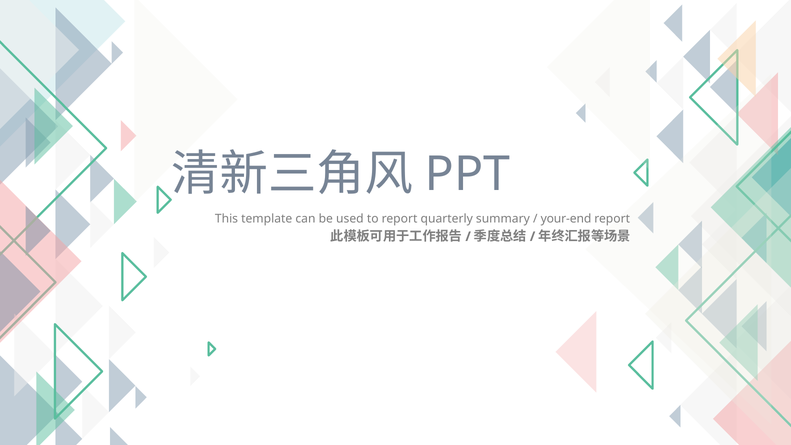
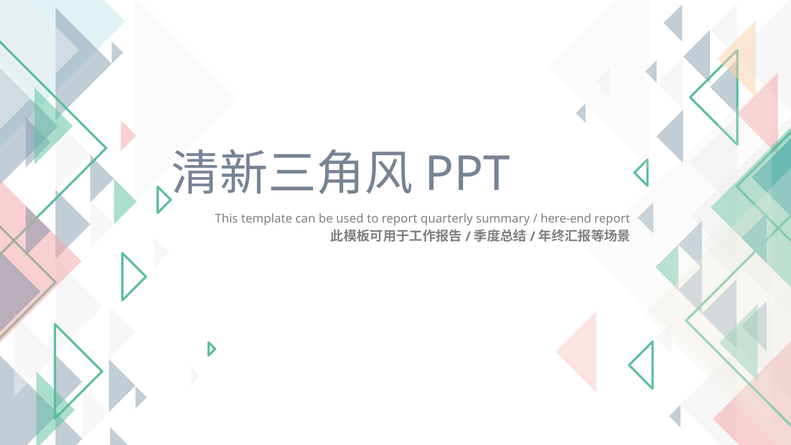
your-end: your-end -> here-end
